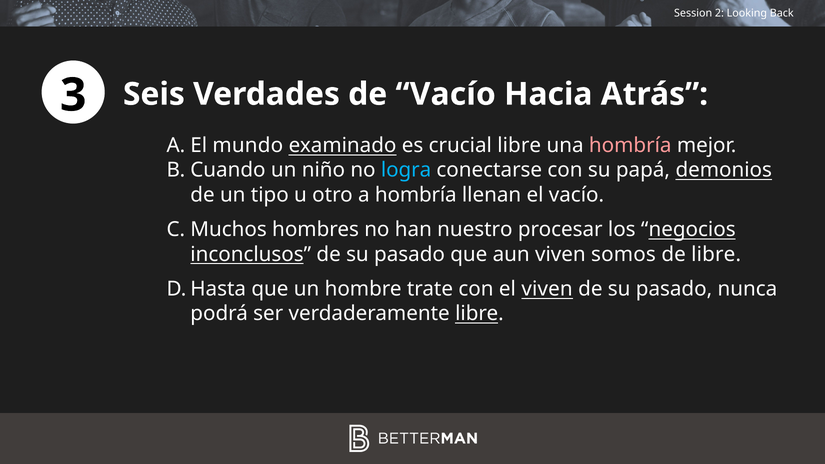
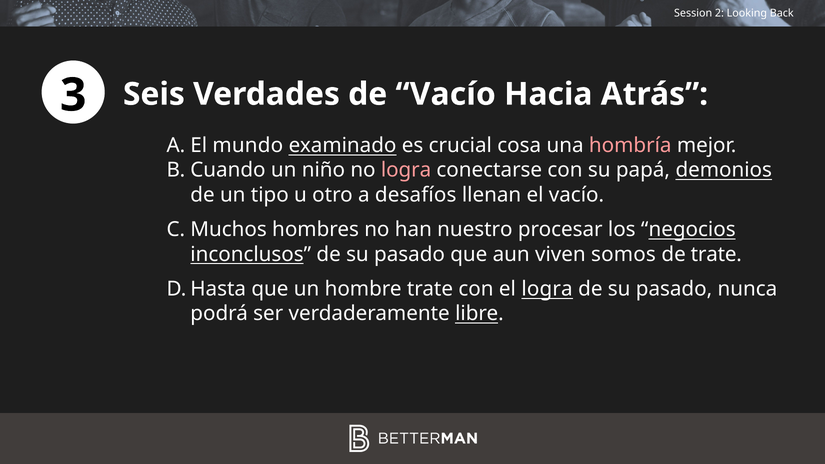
crucial libre: libre -> cosa
logra at (406, 170) colour: light blue -> pink
a hombría: hombría -> desafíos
de libre: libre -> trate
el viven: viven -> logra
